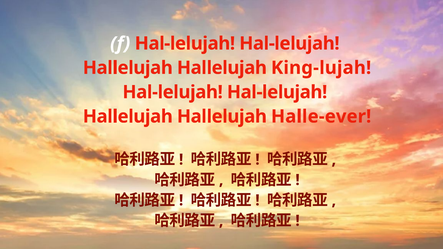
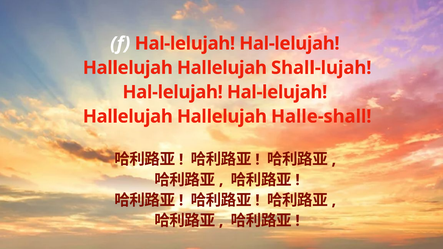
King-lujah: King-lujah -> Shall-lujah
Halle-ever: Halle-ever -> Halle-shall
